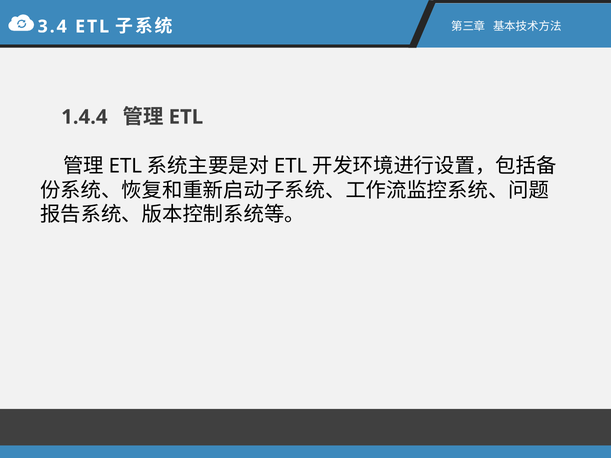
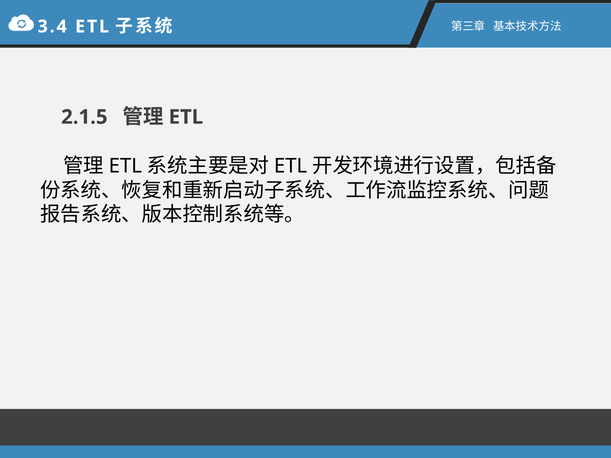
1.4.4: 1.4.4 -> 2.1.5
